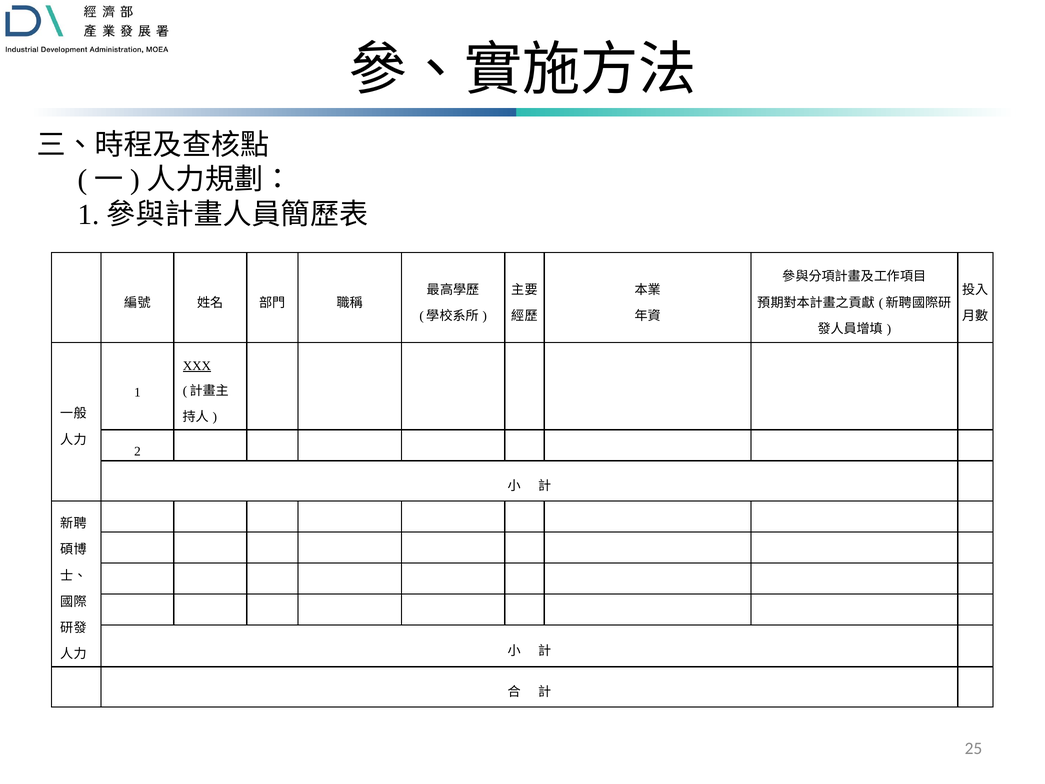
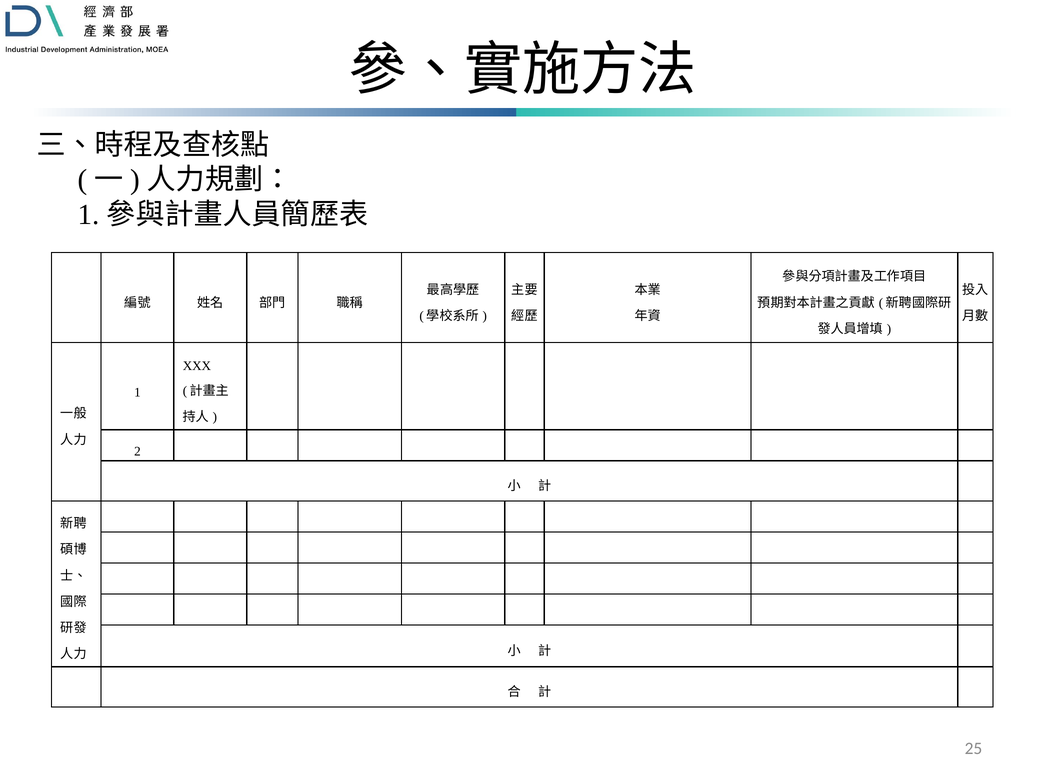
XXX underline: present -> none
